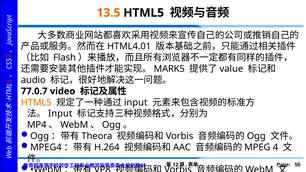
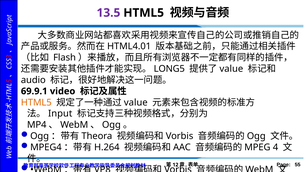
13.5 colour: orange -> purple
MARK5: MARK5 -> LONG5
77.0.7: 77.0.7 -> 69.9.1
input at (136, 102): input -> value
